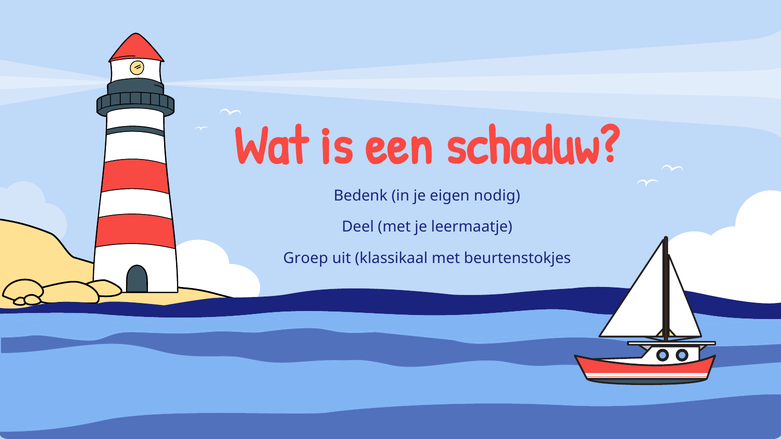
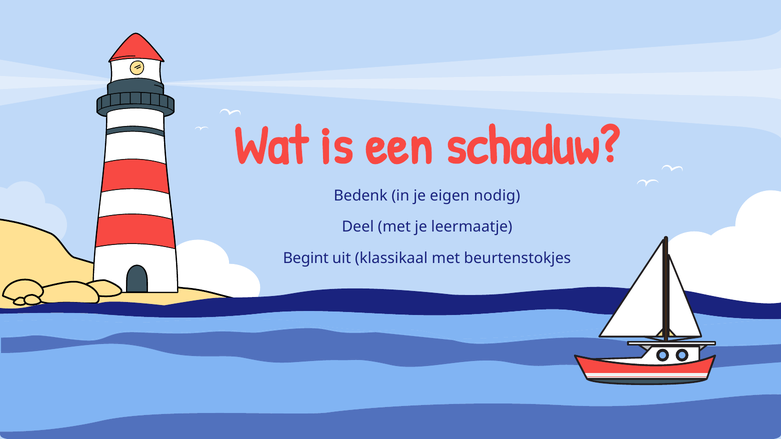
Groep: Groep -> Begint
